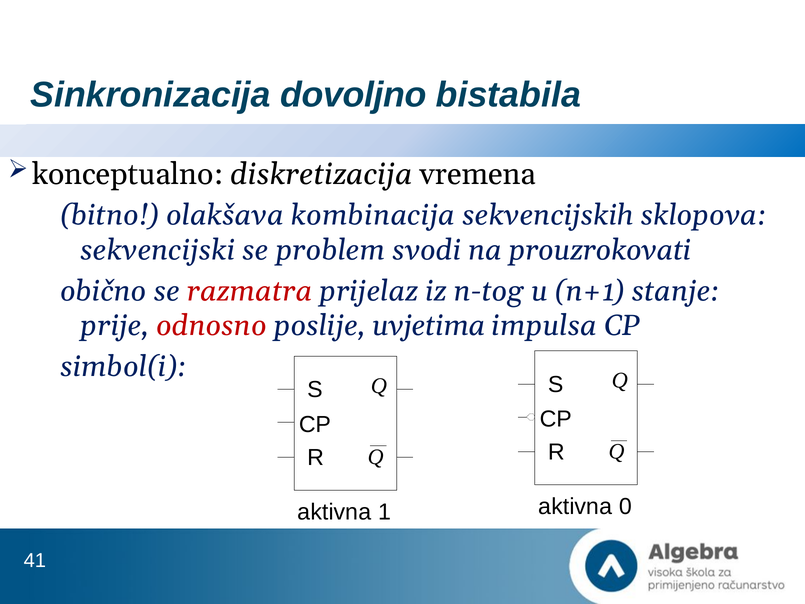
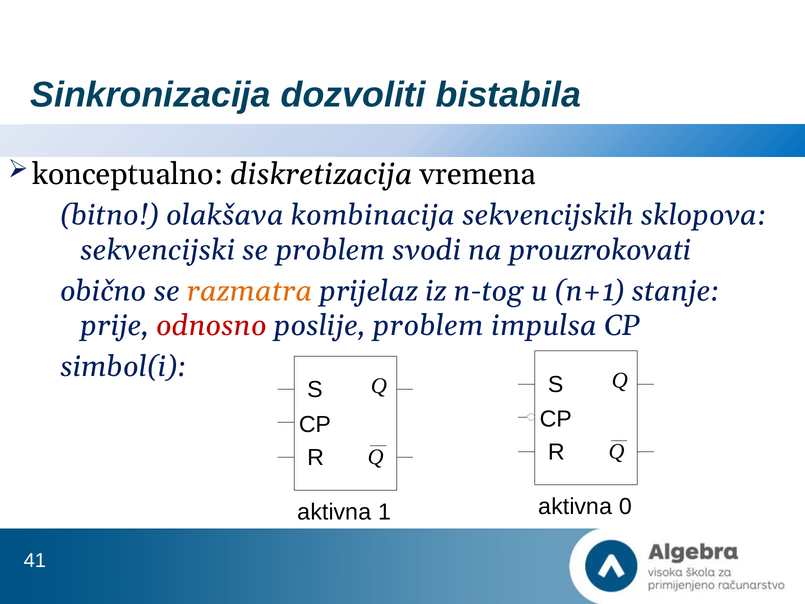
dovoljno: dovoljno -> dozvoliti
razmatra colour: red -> orange
poslije uvjetima: uvjetima -> problem
